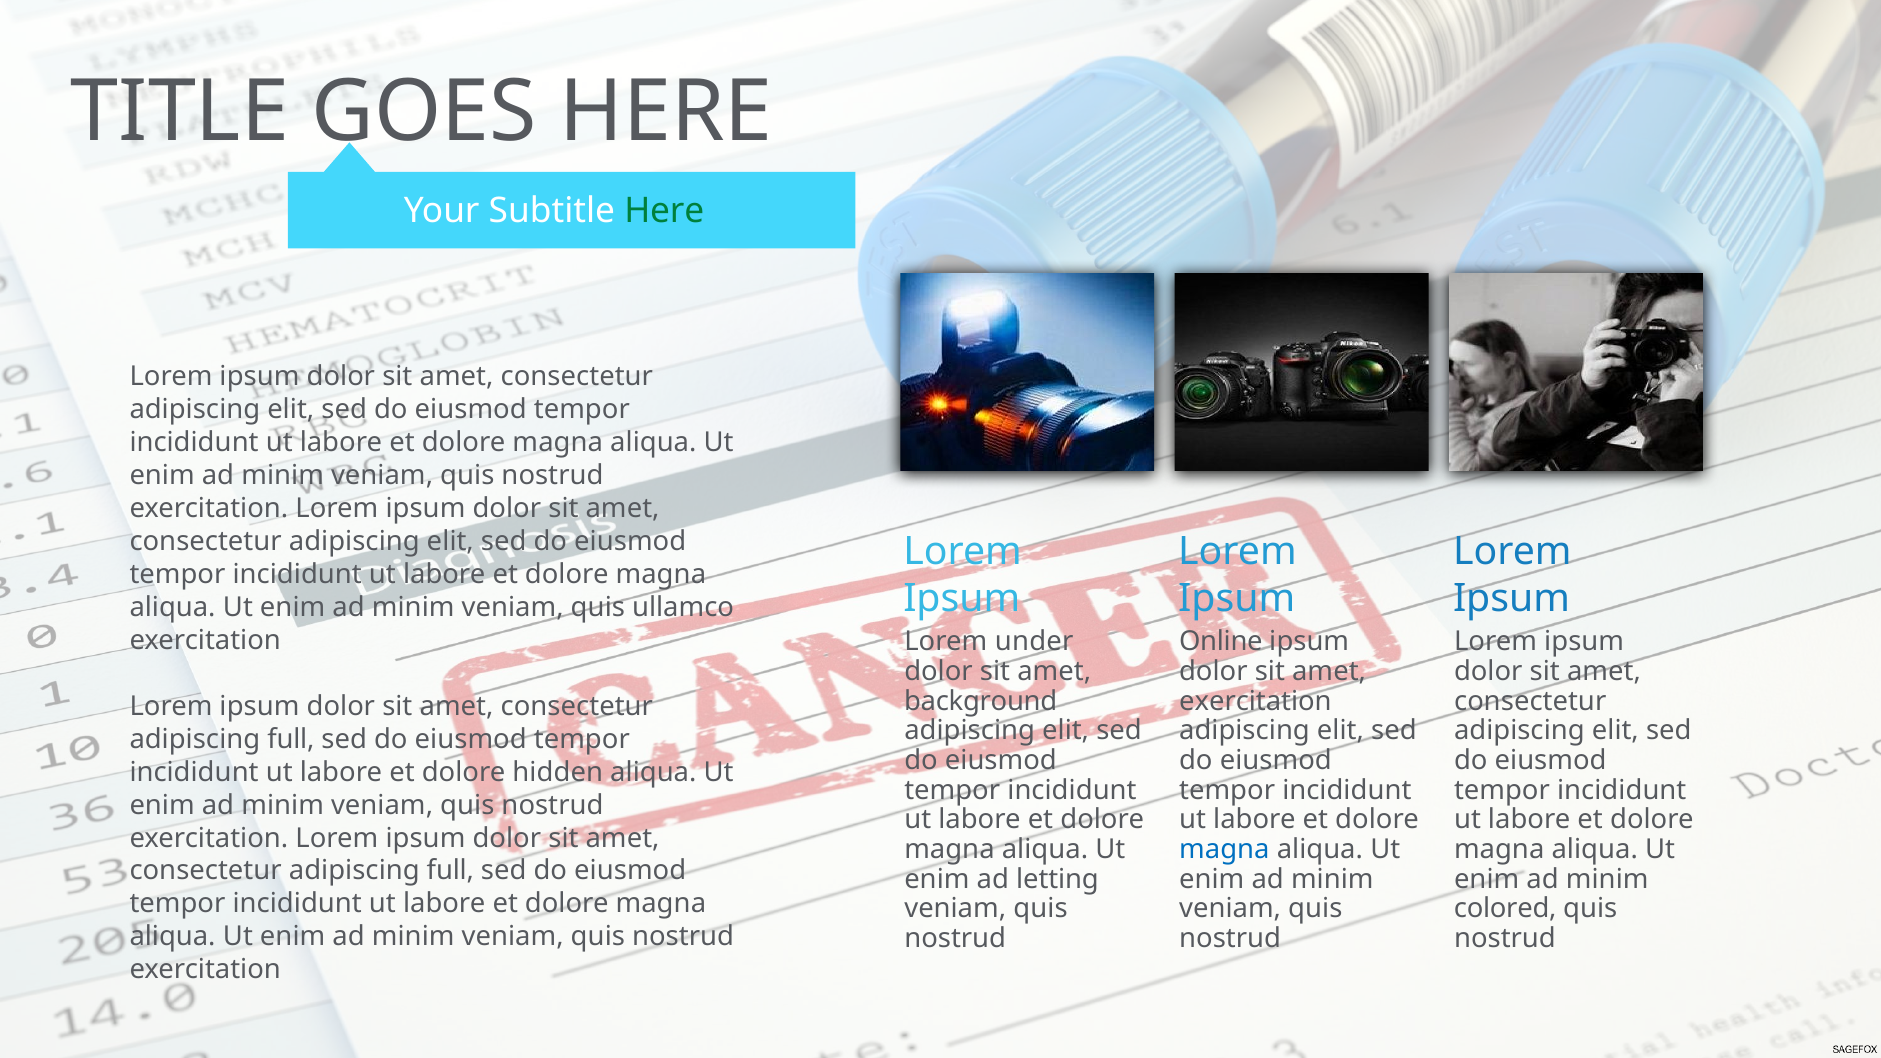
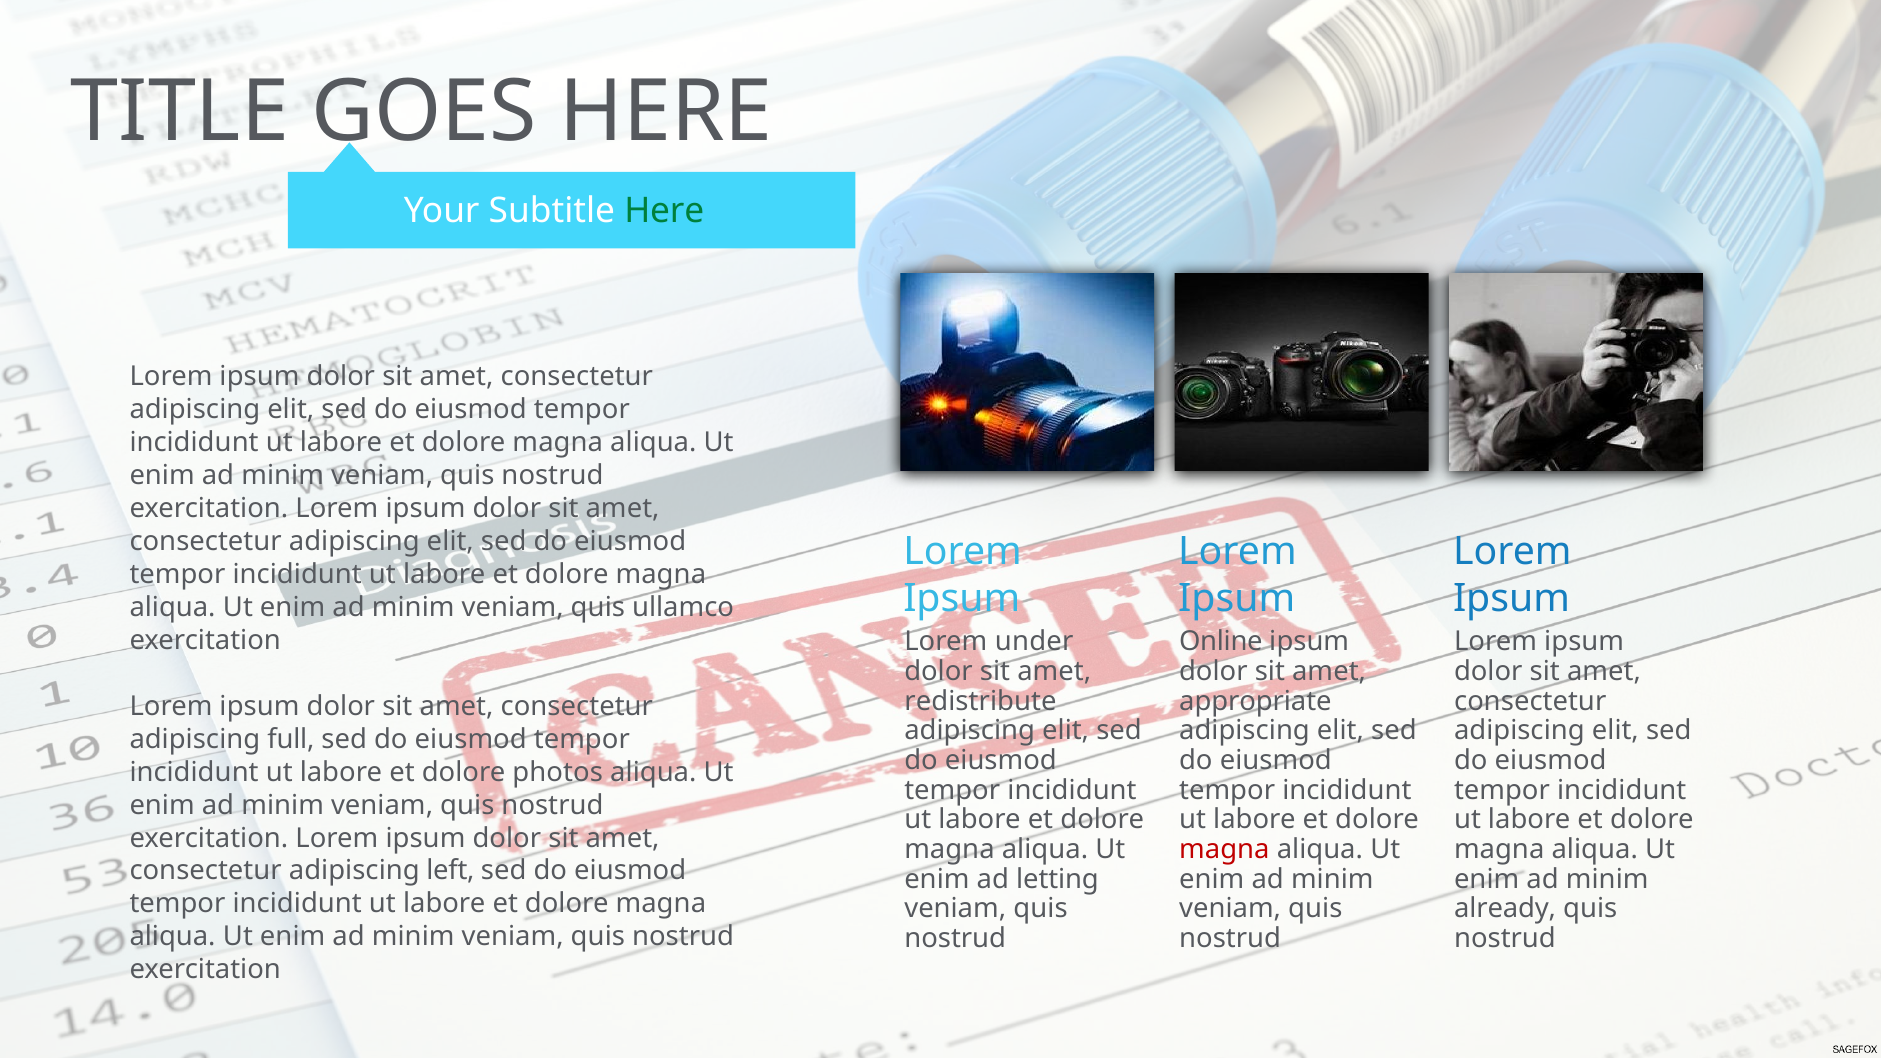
background: background -> redistribute
exercitation at (1255, 701): exercitation -> appropriate
hidden: hidden -> photos
magna at (1224, 849) colour: blue -> red
full at (450, 871): full -> left
colored: colored -> already
